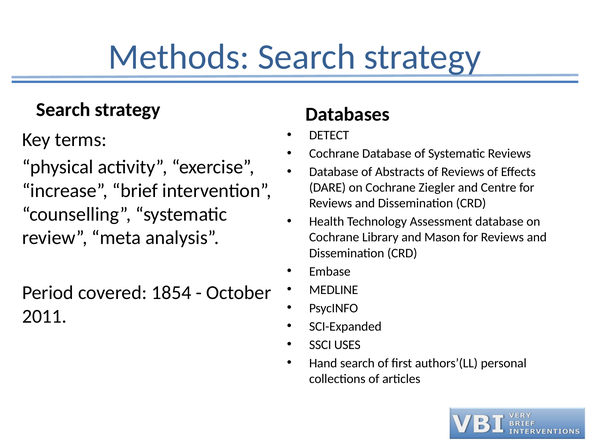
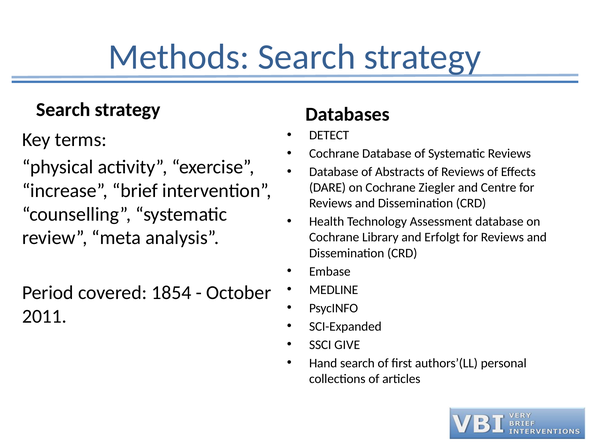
Mason: Mason -> Erfolgt
USES: USES -> GIVE
